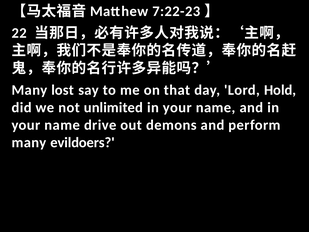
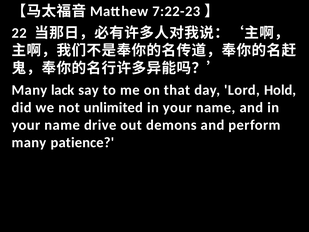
lost: lost -> lack
evildoers: evildoers -> patience
